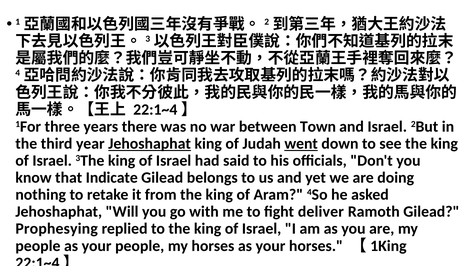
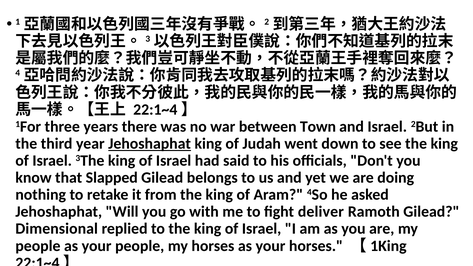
went underline: present -> none
Indicate: Indicate -> Slapped
Prophesying: Prophesying -> Dimensional
